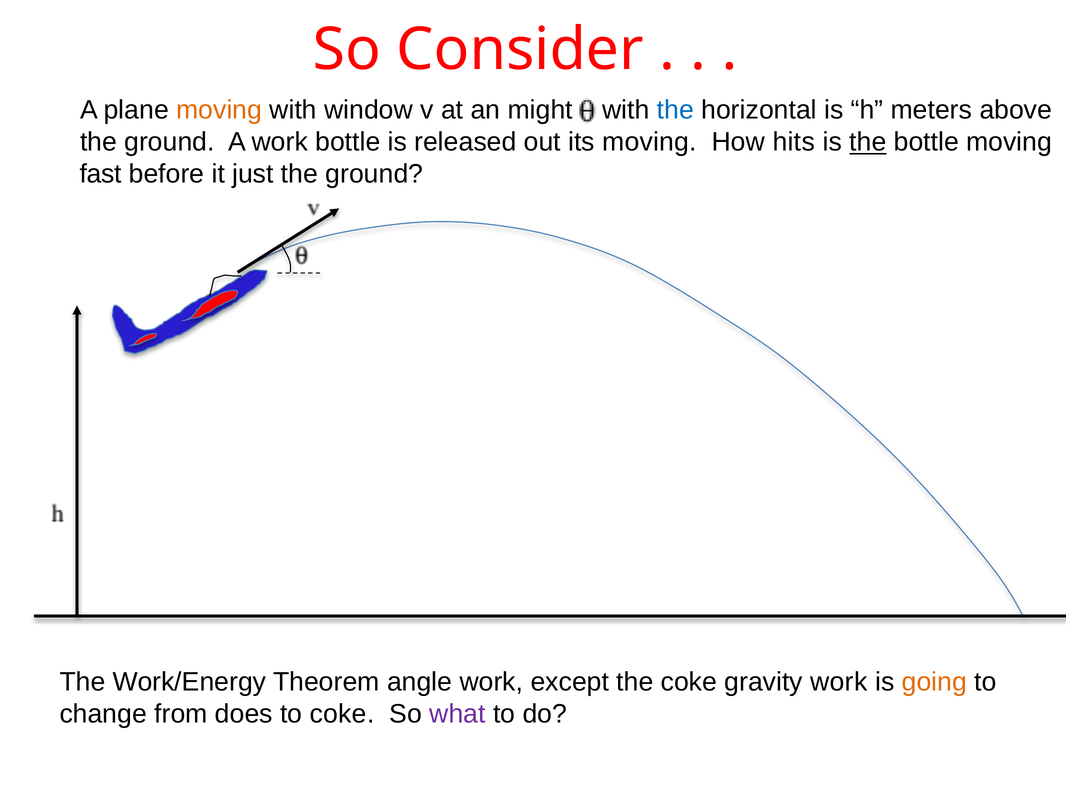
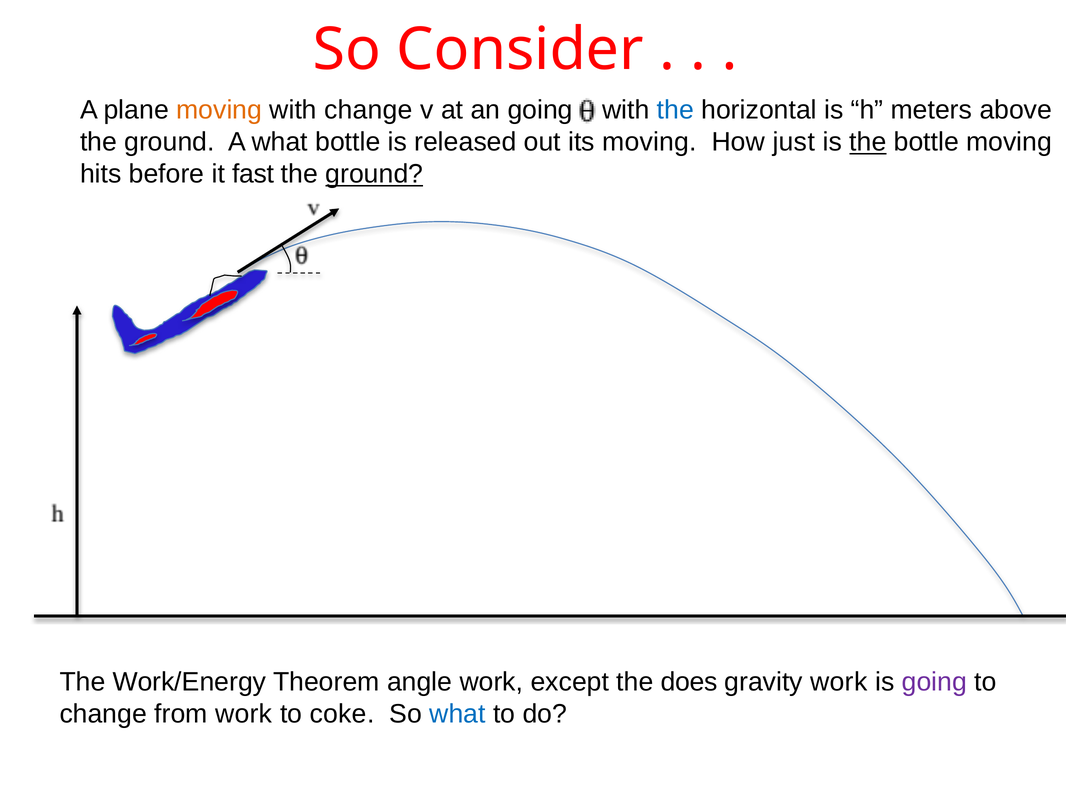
with window: window -> change
an might: might -> going
A work: work -> what
hits: hits -> just
fast: fast -> hits
just: just -> fast
ground at (374, 174) underline: none -> present
the coke: coke -> does
going at (934, 682) colour: orange -> purple
from does: does -> work
what at (458, 713) colour: purple -> blue
